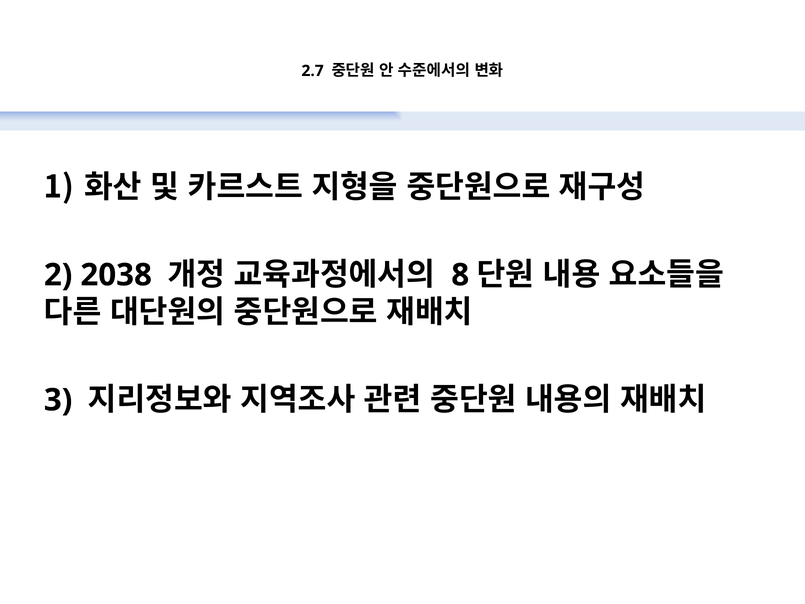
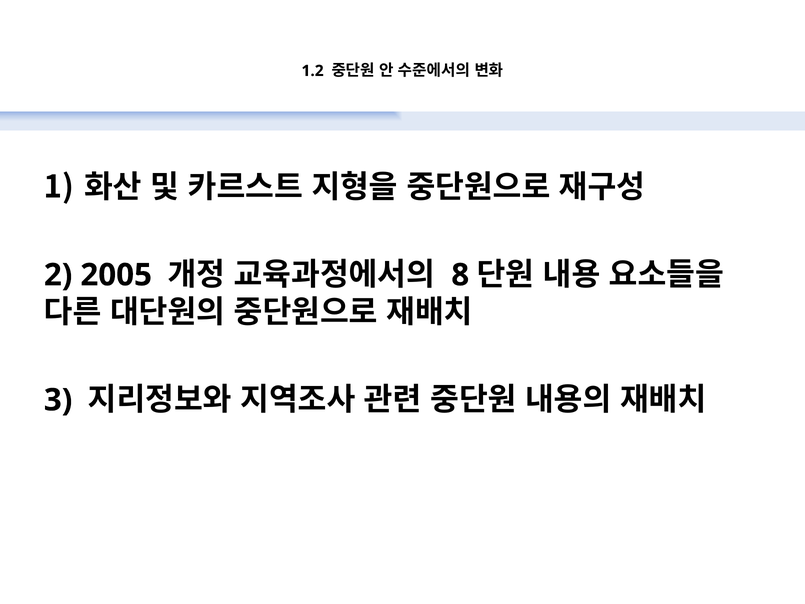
2.7: 2.7 -> 1.2
2038: 2038 -> 2005
